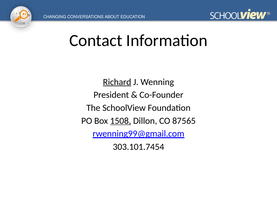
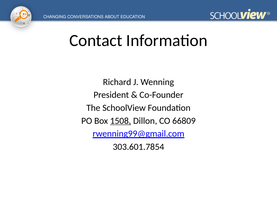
Richard underline: present -> none
87565: 87565 -> 66809
303.101.7454: 303.101.7454 -> 303.601.7854
